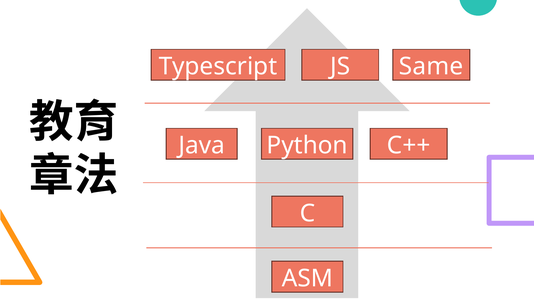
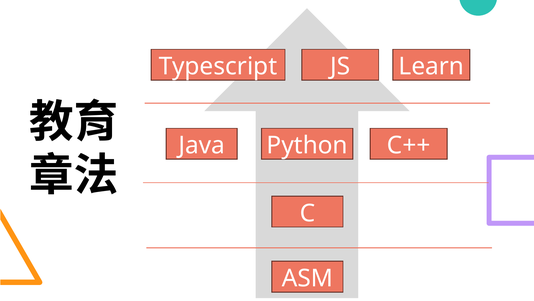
Same: Same -> Learn
